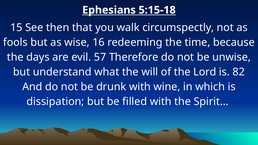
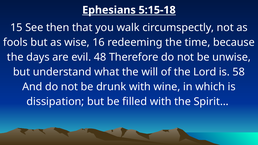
57: 57 -> 48
82: 82 -> 58
